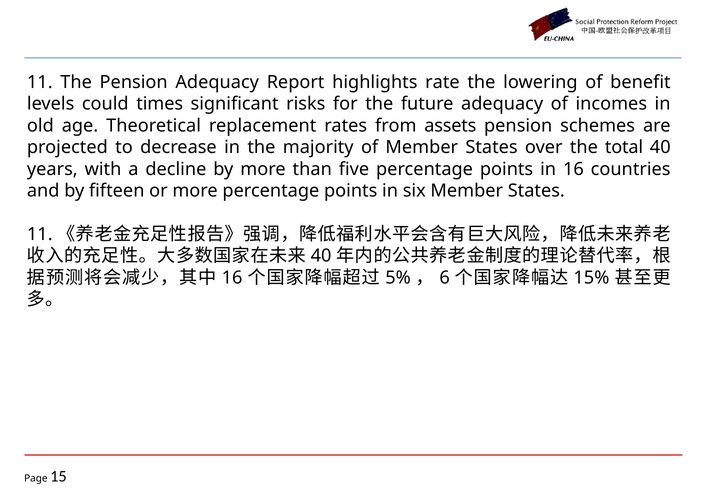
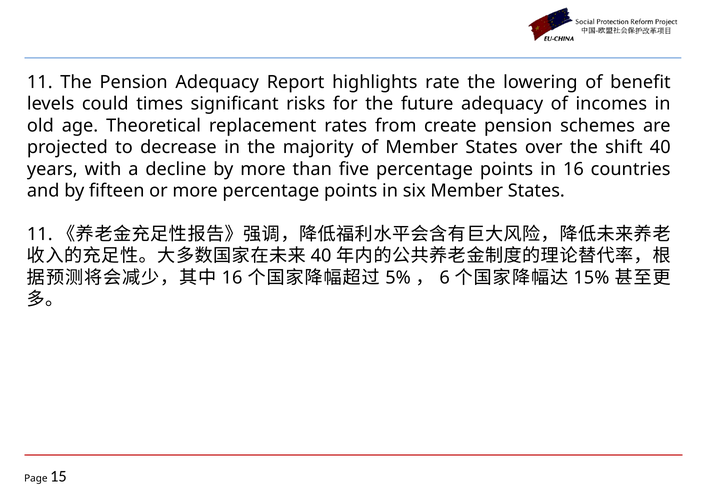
assets: assets -> create
total: total -> shift
